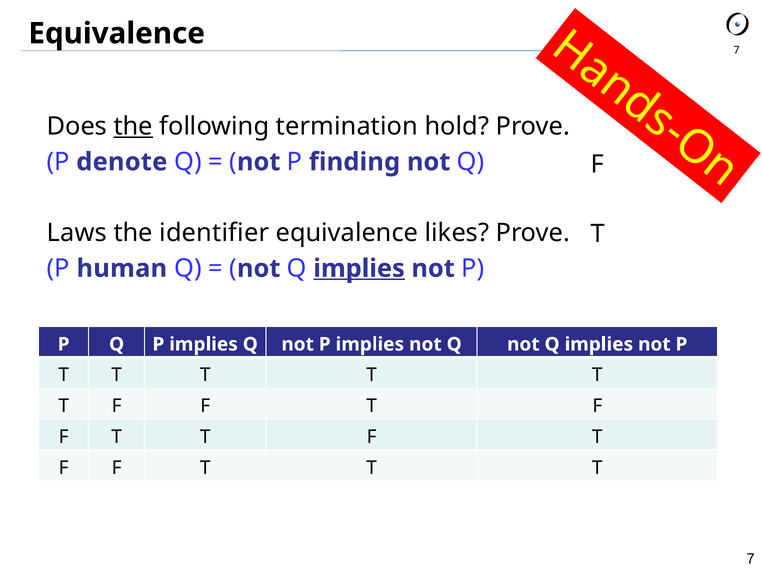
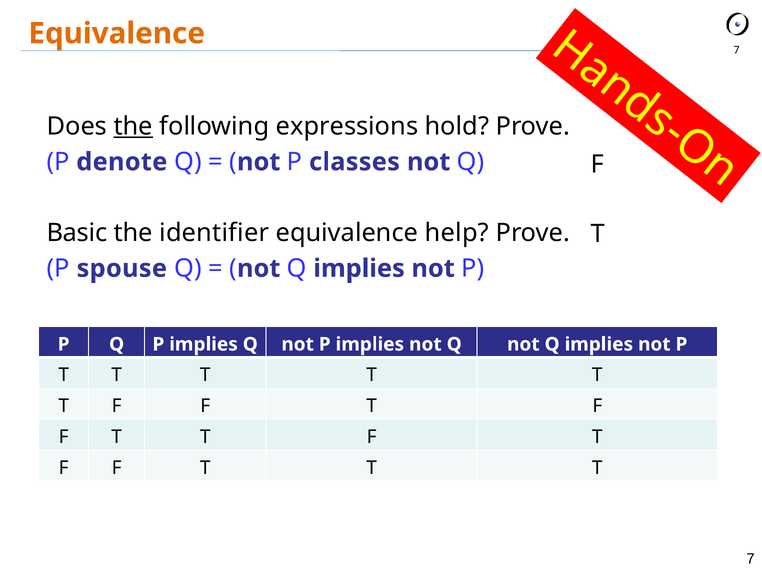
Equivalence at (117, 34) colour: black -> orange
termination: termination -> expressions
finding: finding -> classes
Laws: Laws -> Basic
likes: likes -> help
human: human -> spouse
implies at (359, 269) underline: present -> none
